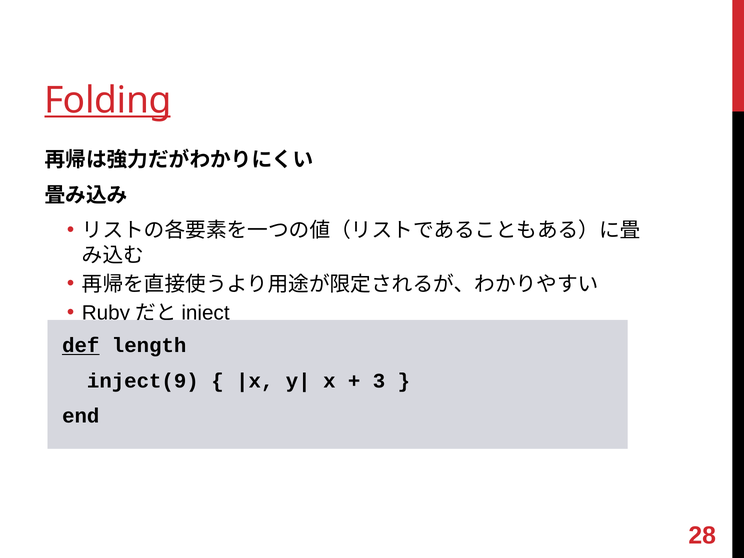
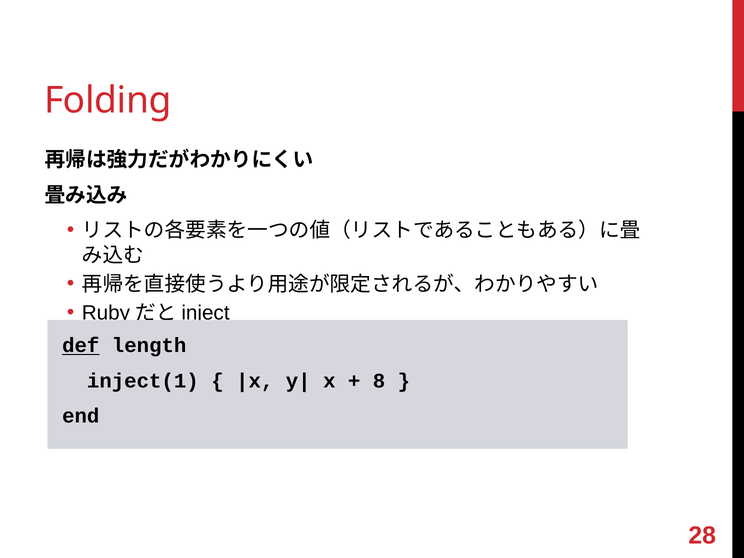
Folding underline: present -> none
inject(9: inject(9 -> inject(1
3: 3 -> 8
